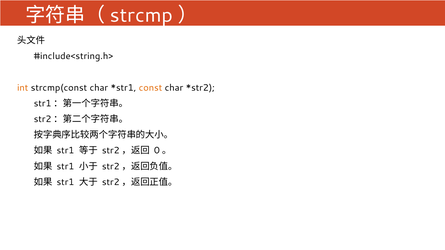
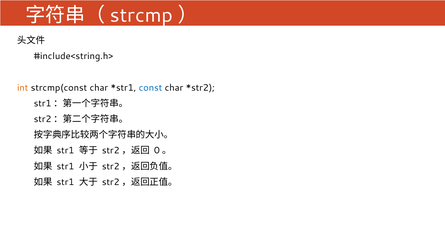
const colour: orange -> blue
